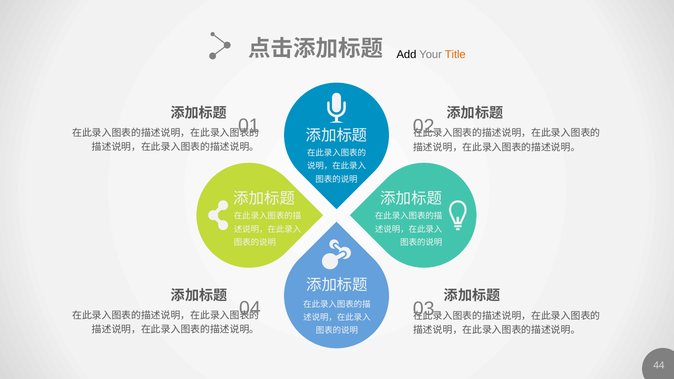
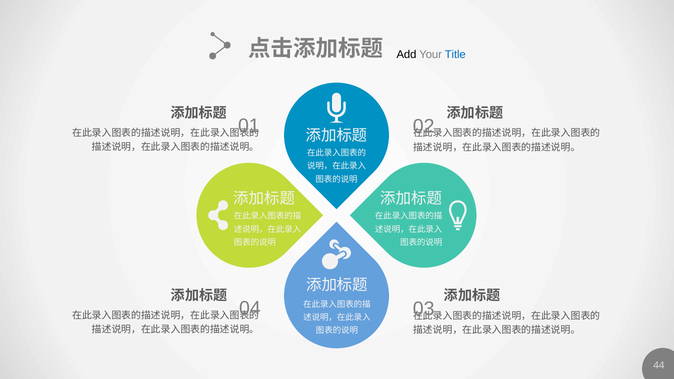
Title colour: orange -> blue
